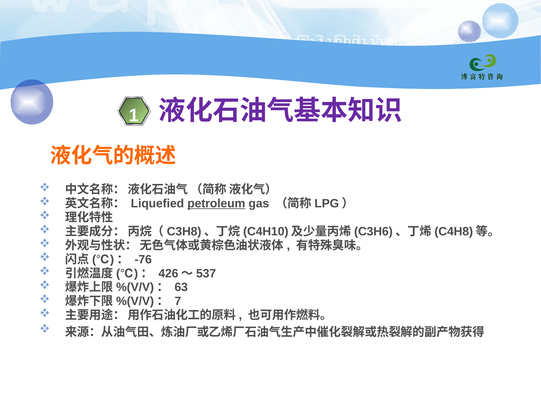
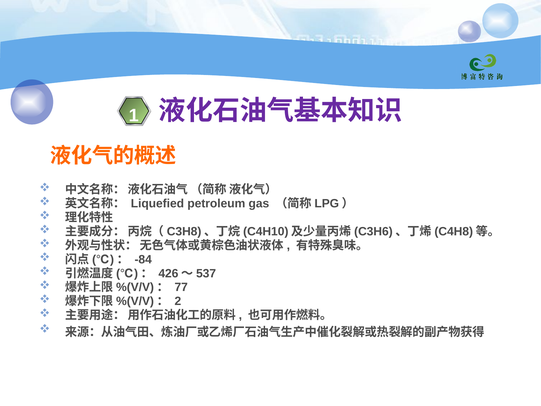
petroleum underline: present -> none
-76: -76 -> -84
63: 63 -> 77
7: 7 -> 2
